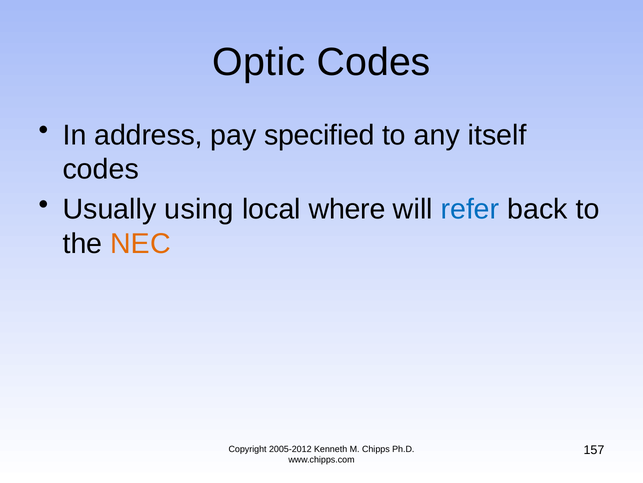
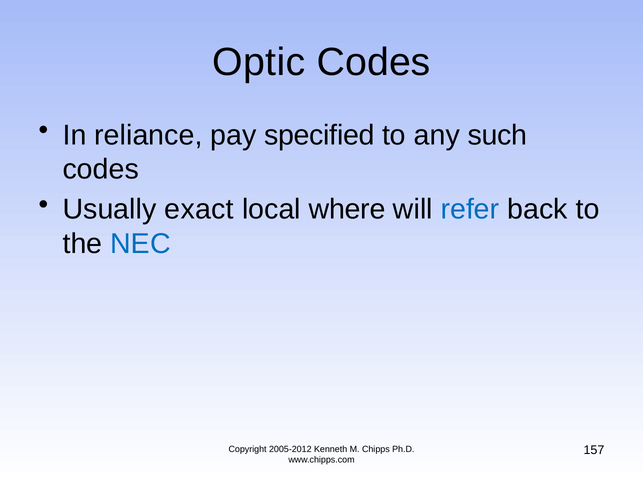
address: address -> reliance
itself: itself -> such
using: using -> exact
NEC colour: orange -> blue
